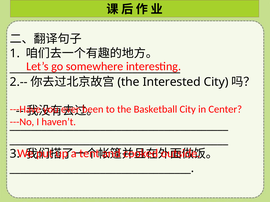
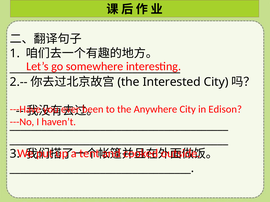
Basketball: Basketball -> Anywhere
Center: Center -> Edison
